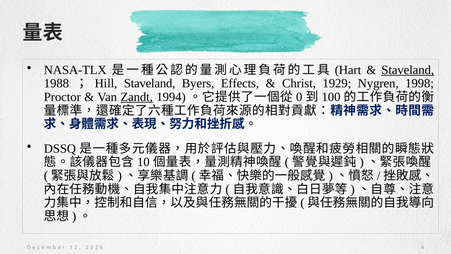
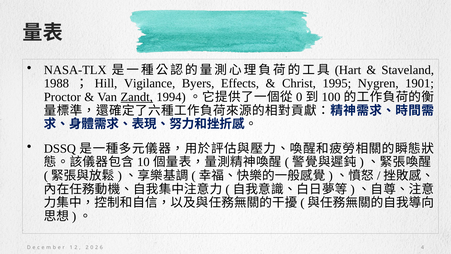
Staveland at (408, 70) underline: present -> none
Staveland at (150, 83): Staveland -> Vigilance
1929: 1929 -> 1995
1998: 1998 -> 1901
